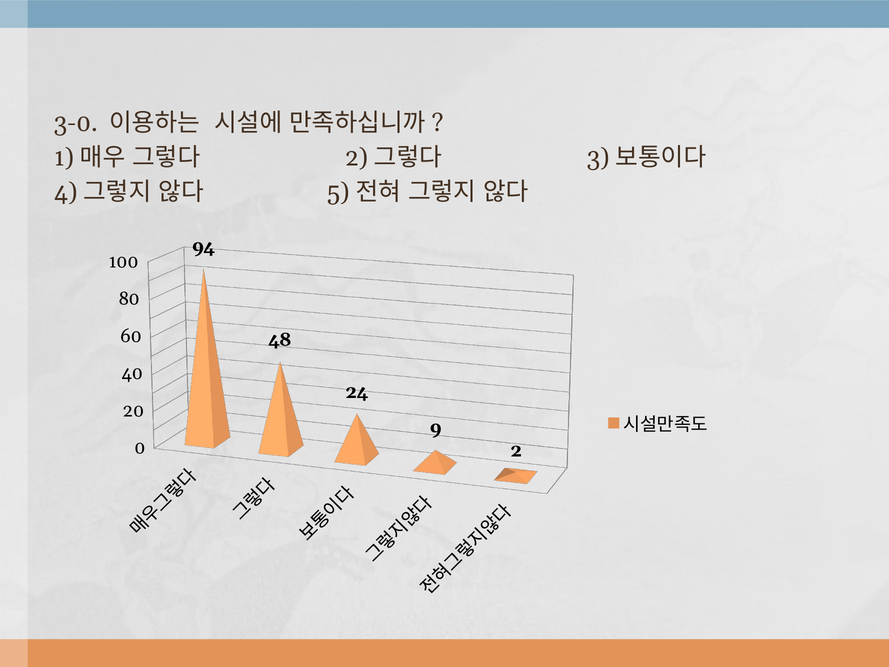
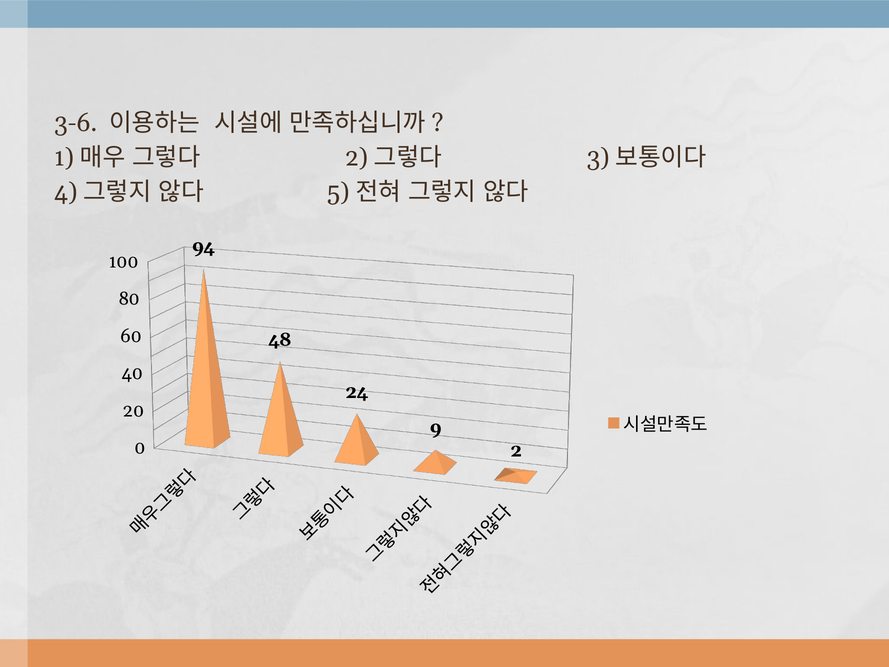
3-0: 3-0 -> 3-6
